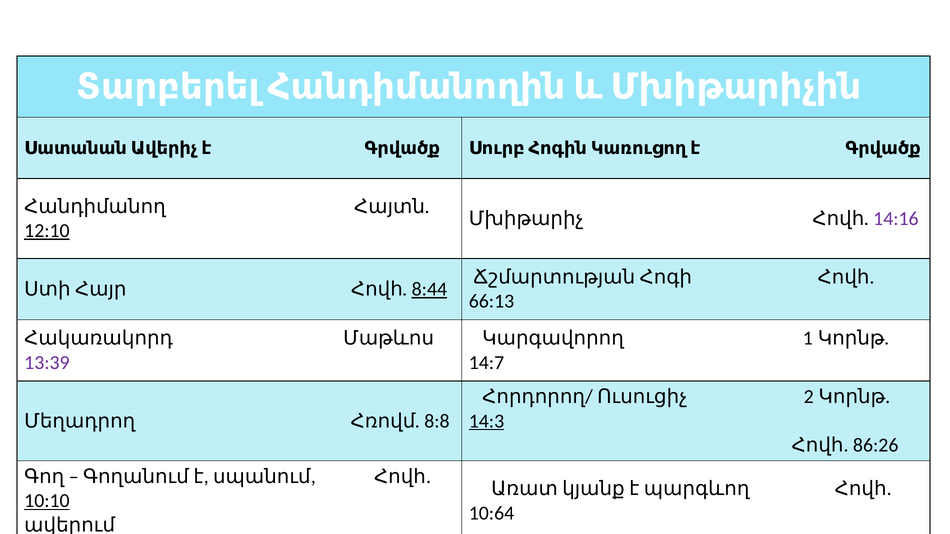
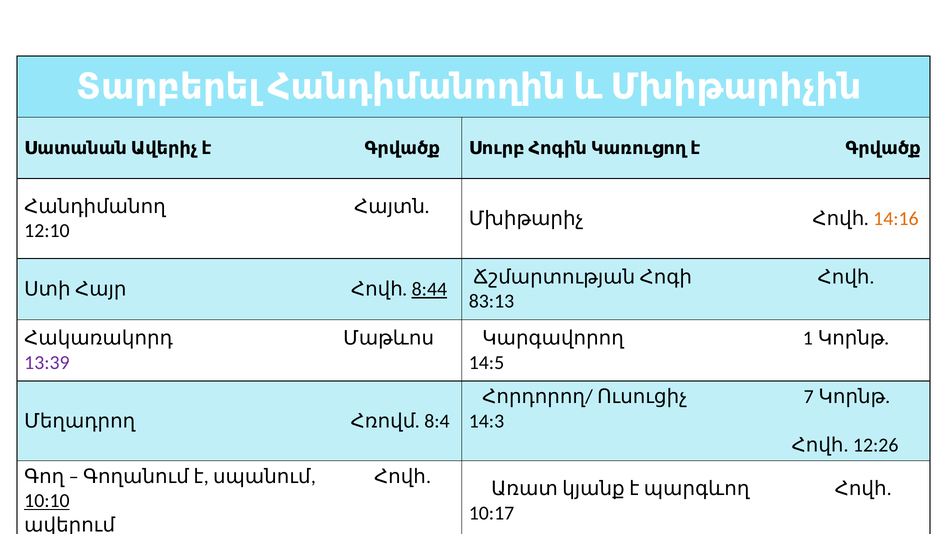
14:16 colour: purple -> orange
12:10 underline: present -> none
66:13: 66:13 -> 83:13
14:7: 14:7 -> 14:5
2: 2 -> 7
8:8: 8:8 -> 8:4
14:3 underline: present -> none
86:26: 86:26 -> 12:26
10:64: 10:64 -> 10:17
